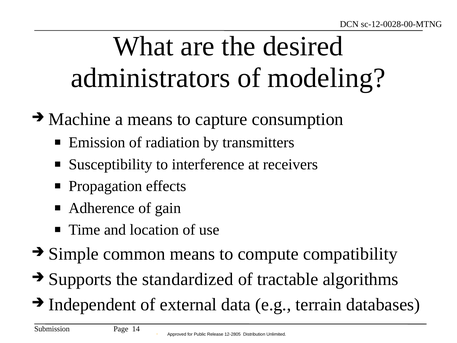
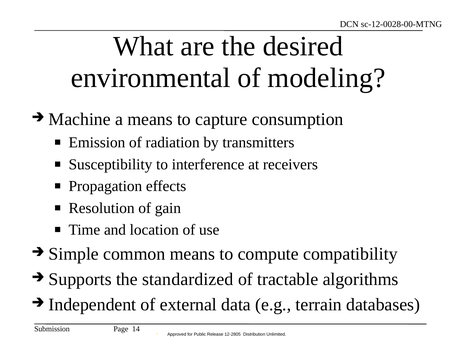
administrators: administrators -> environmental
Adherence: Adherence -> Resolution
